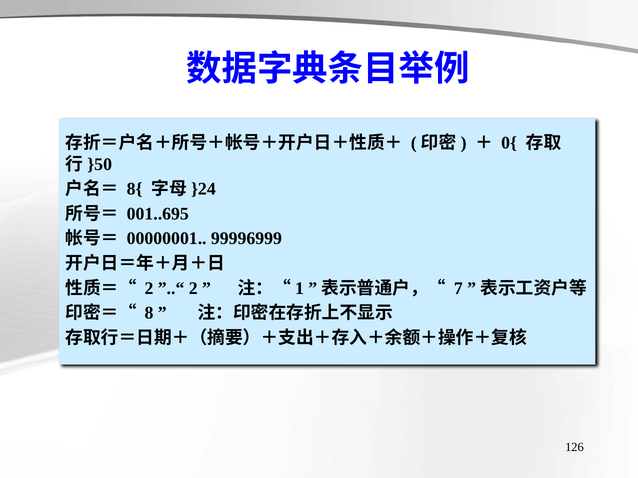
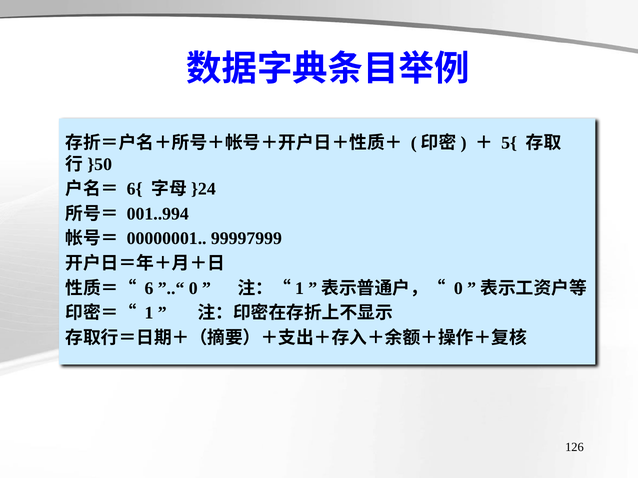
0{: 0{ -> 5{
8{: 8{ -> 6{
001..695: 001..695 -> 001..994
99996999: 99996999 -> 99997999
2 at (149, 288): 2 -> 6
2 at (193, 288): 2 -> 0
7 at (458, 288): 7 -> 0
8: 8 -> 1
